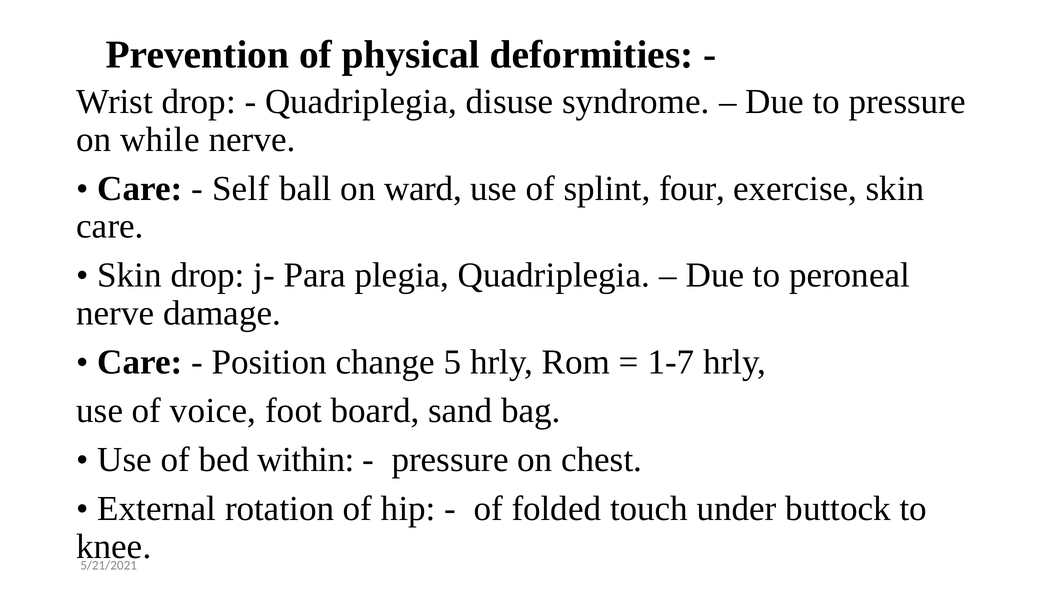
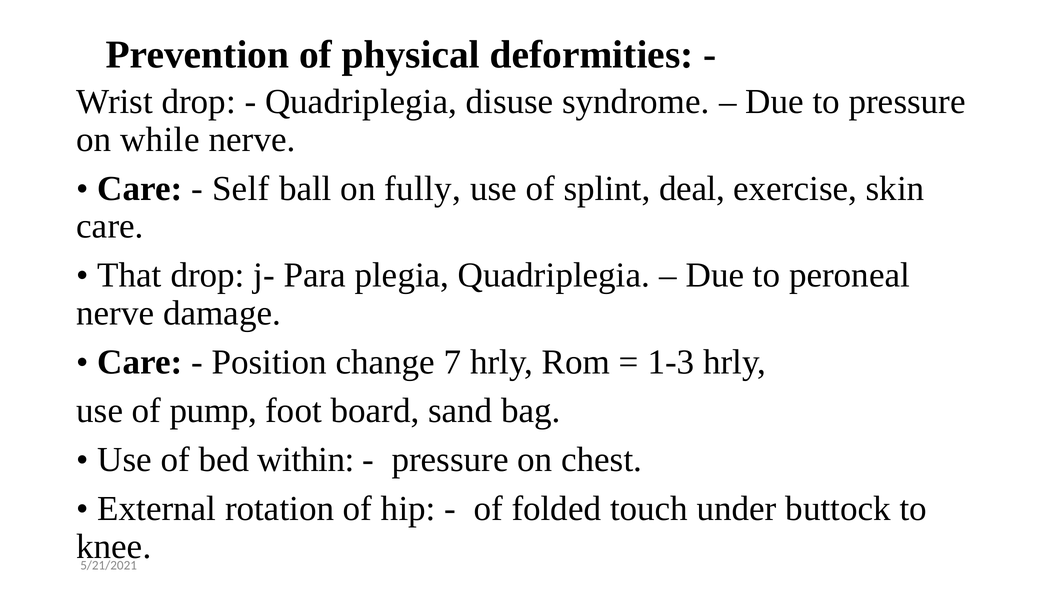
ward: ward -> fully
four: four -> deal
Skin at (130, 275): Skin -> That
5: 5 -> 7
1-7: 1-7 -> 1-3
voice: voice -> pump
